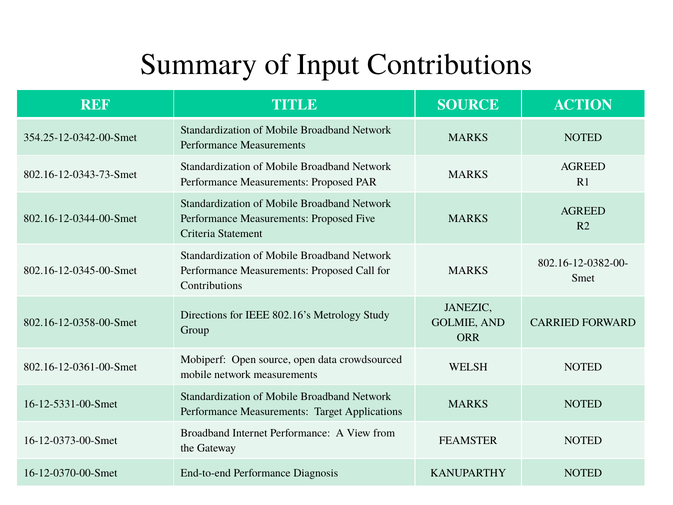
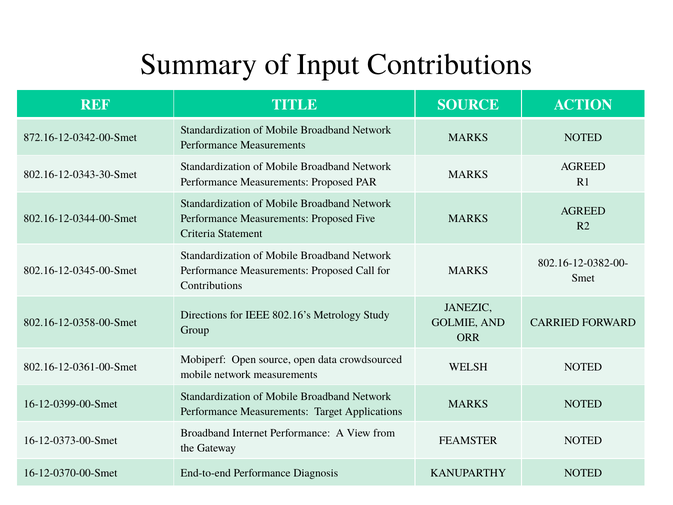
354.25-12-0342-00-Smet: 354.25-12-0342-00-Smet -> 872.16-12-0342-00-Smet
802.16-12-0343-73-Smet: 802.16-12-0343-73-Smet -> 802.16-12-0343-30-Smet
16-12-5331-00-Smet: 16-12-5331-00-Smet -> 16-12-0399-00-Smet
